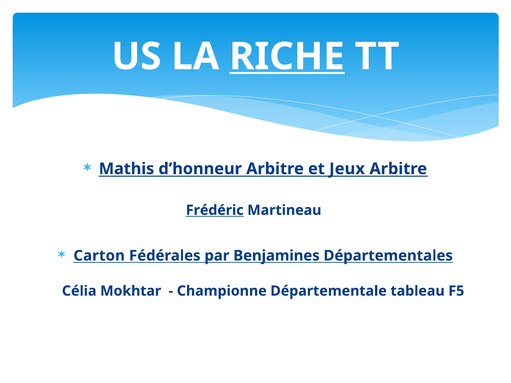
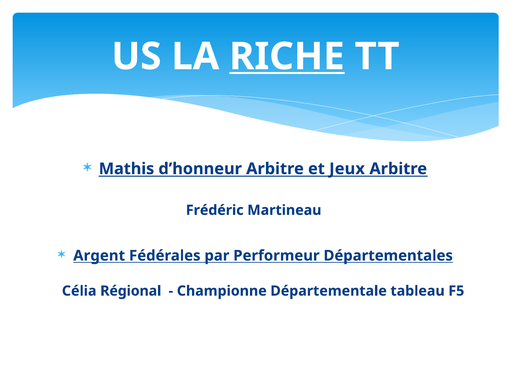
Frédéric underline: present -> none
Carton: Carton -> Argent
Benjamines: Benjamines -> Performeur
Mokhtar: Mokhtar -> Régional
